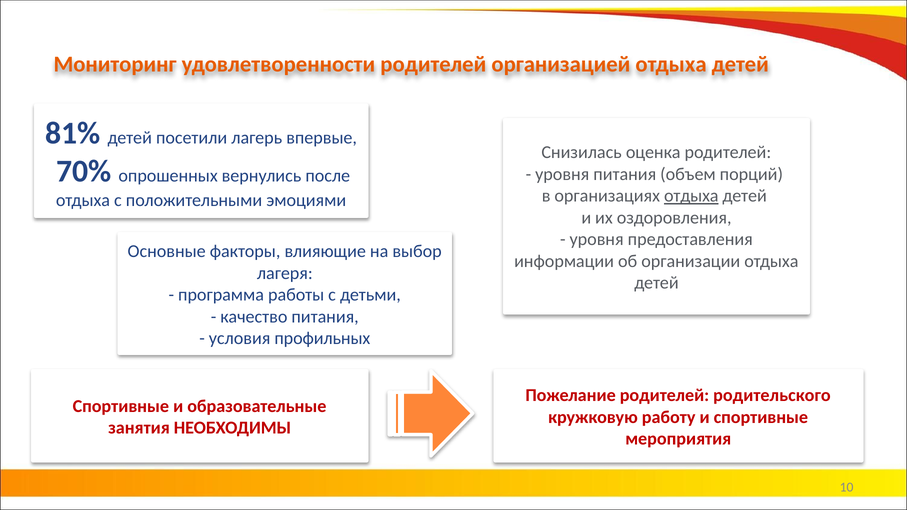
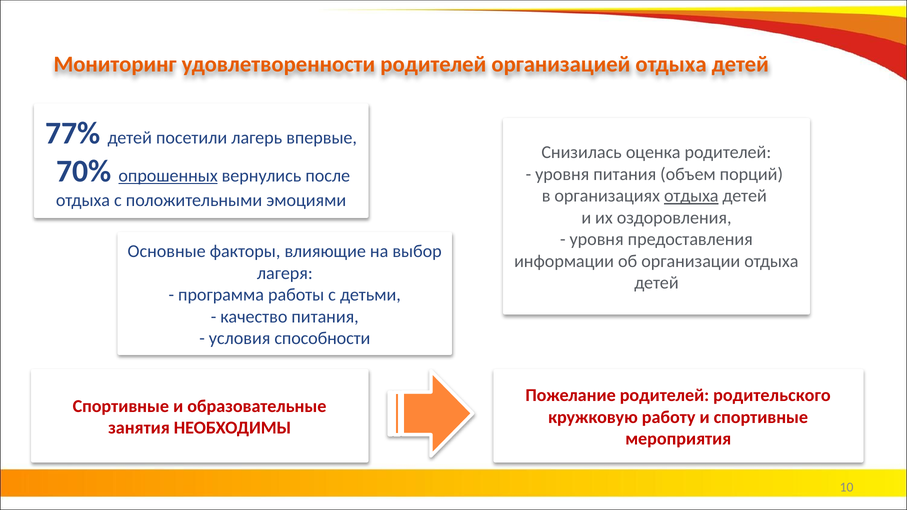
81%: 81% -> 77%
опрошенных underline: none -> present
профильных: профильных -> способности
